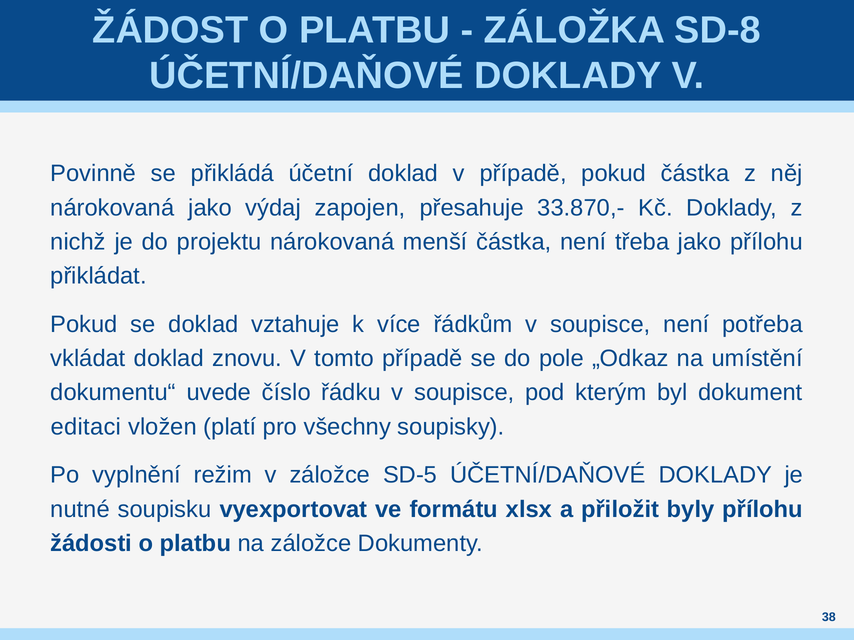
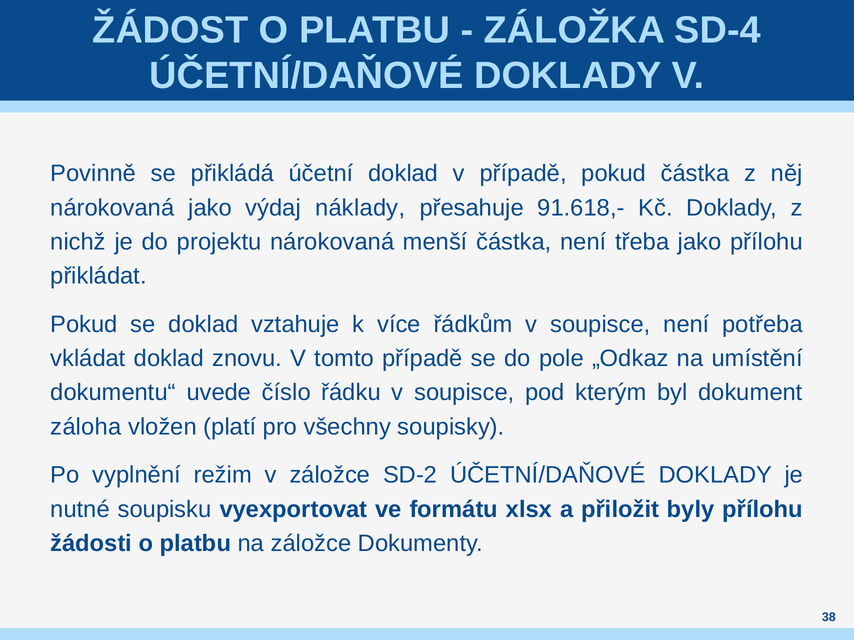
SD-8: SD-8 -> SD-4
zapojen: zapojen -> náklady
33.870,-: 33.870,- -> 91.618,-
editaci: editaci -> záloha
SD-5: SD-5 -> SD-2
